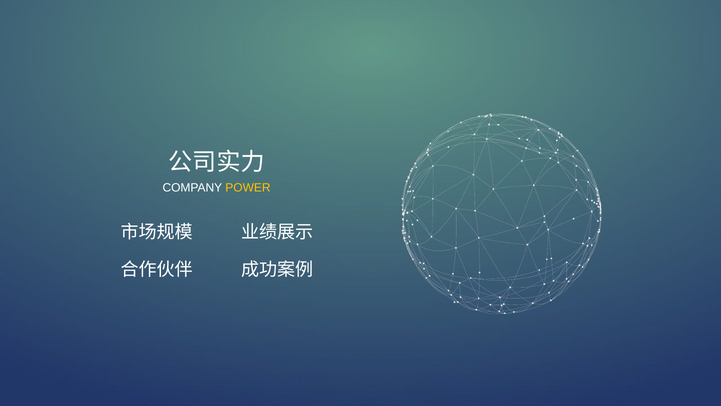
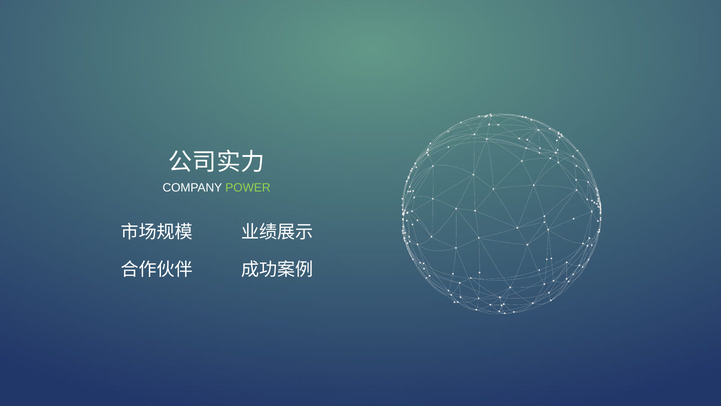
POWER colour: yellow -> light green
